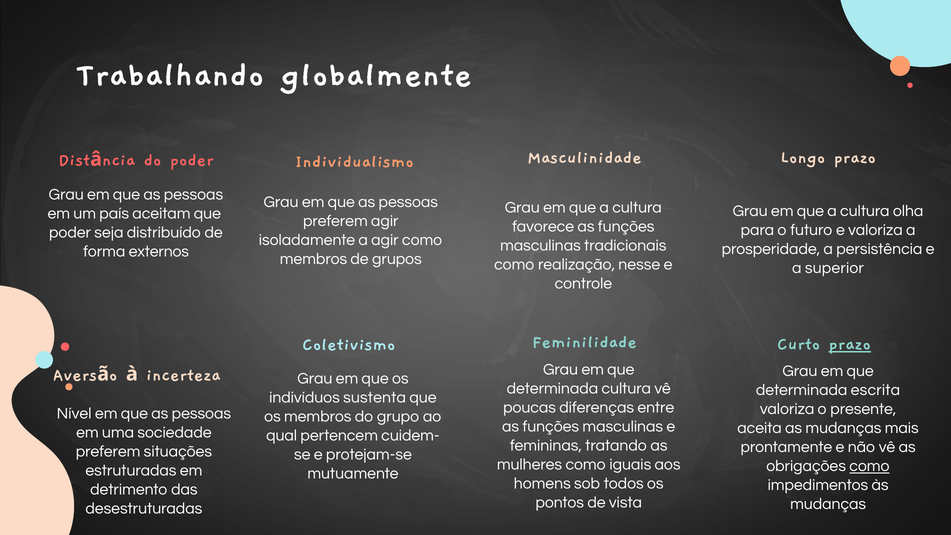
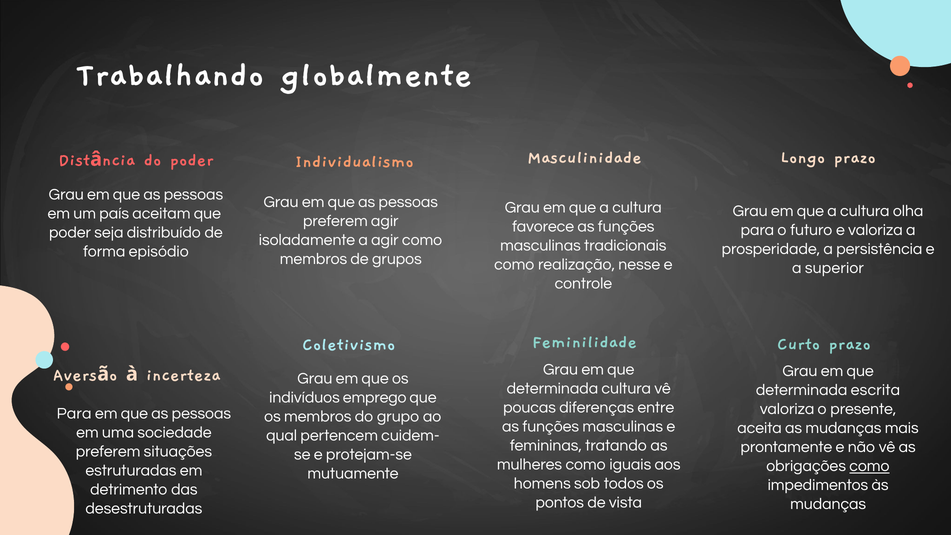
externos: externos -> episódio
prazo at (850, 343) underline: present -> none
sustenta: sustenta -> emprego
Nível at (74, 414): Nível -> Para
